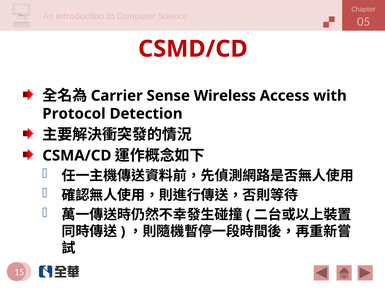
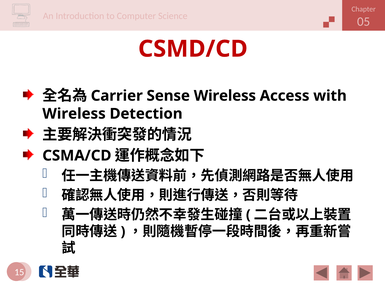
Protocol at (74, 114): Protocol -> Wireless
